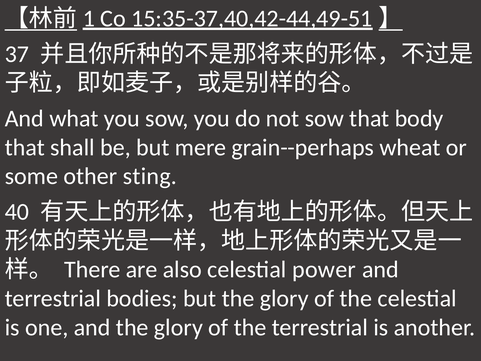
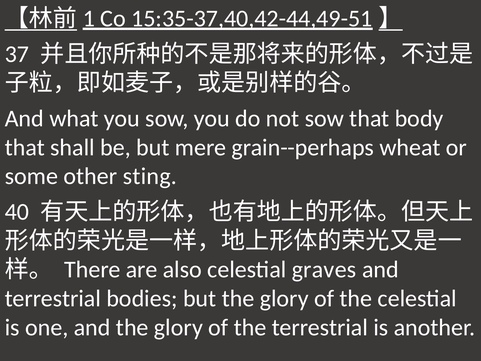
power: power -> graves
